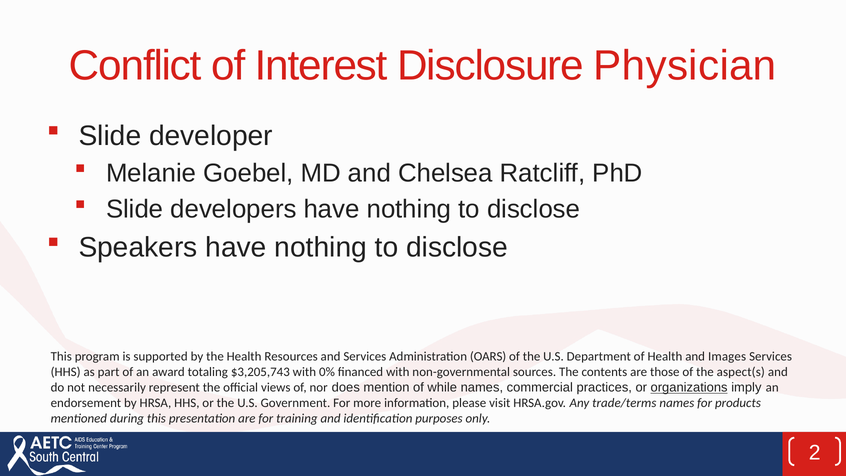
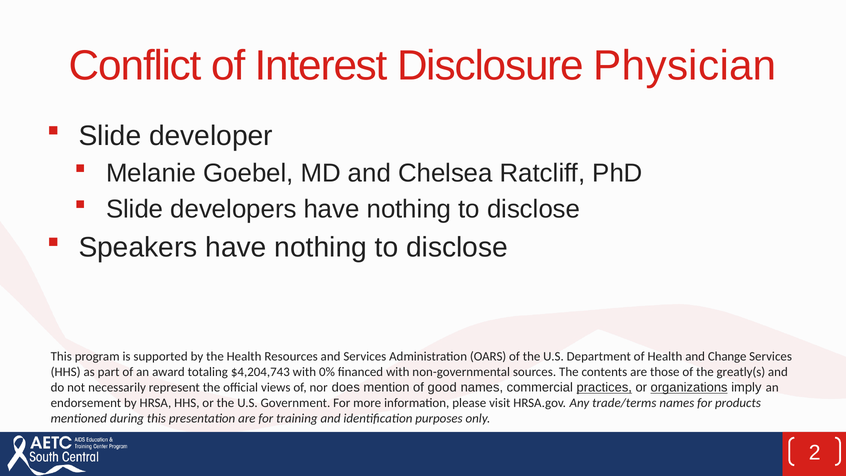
Images: Images -> Change
$3,205,743: $3,205,743 -> $4,204,743
aspect(s: aspect(s -> greatly(s
while: while -> good
practices underline: none -> present
